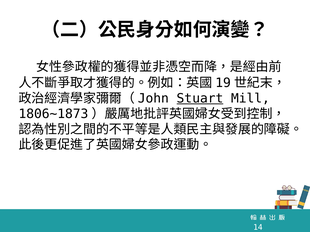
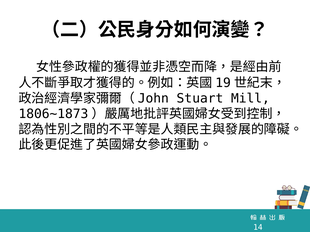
Stuart underline: present -> none
